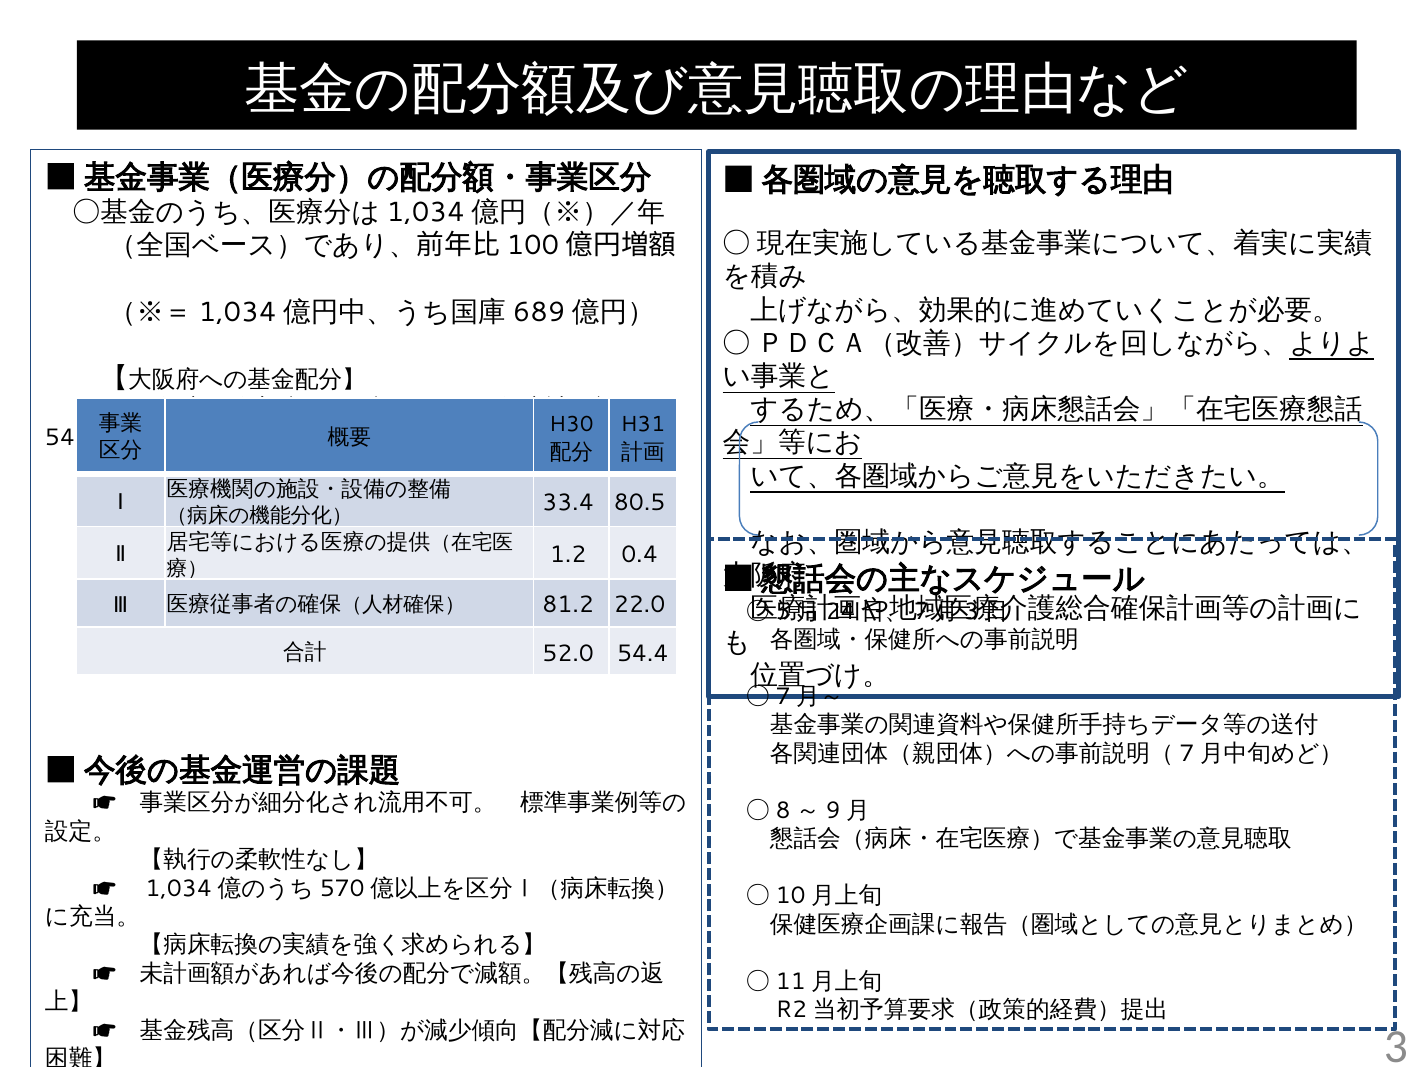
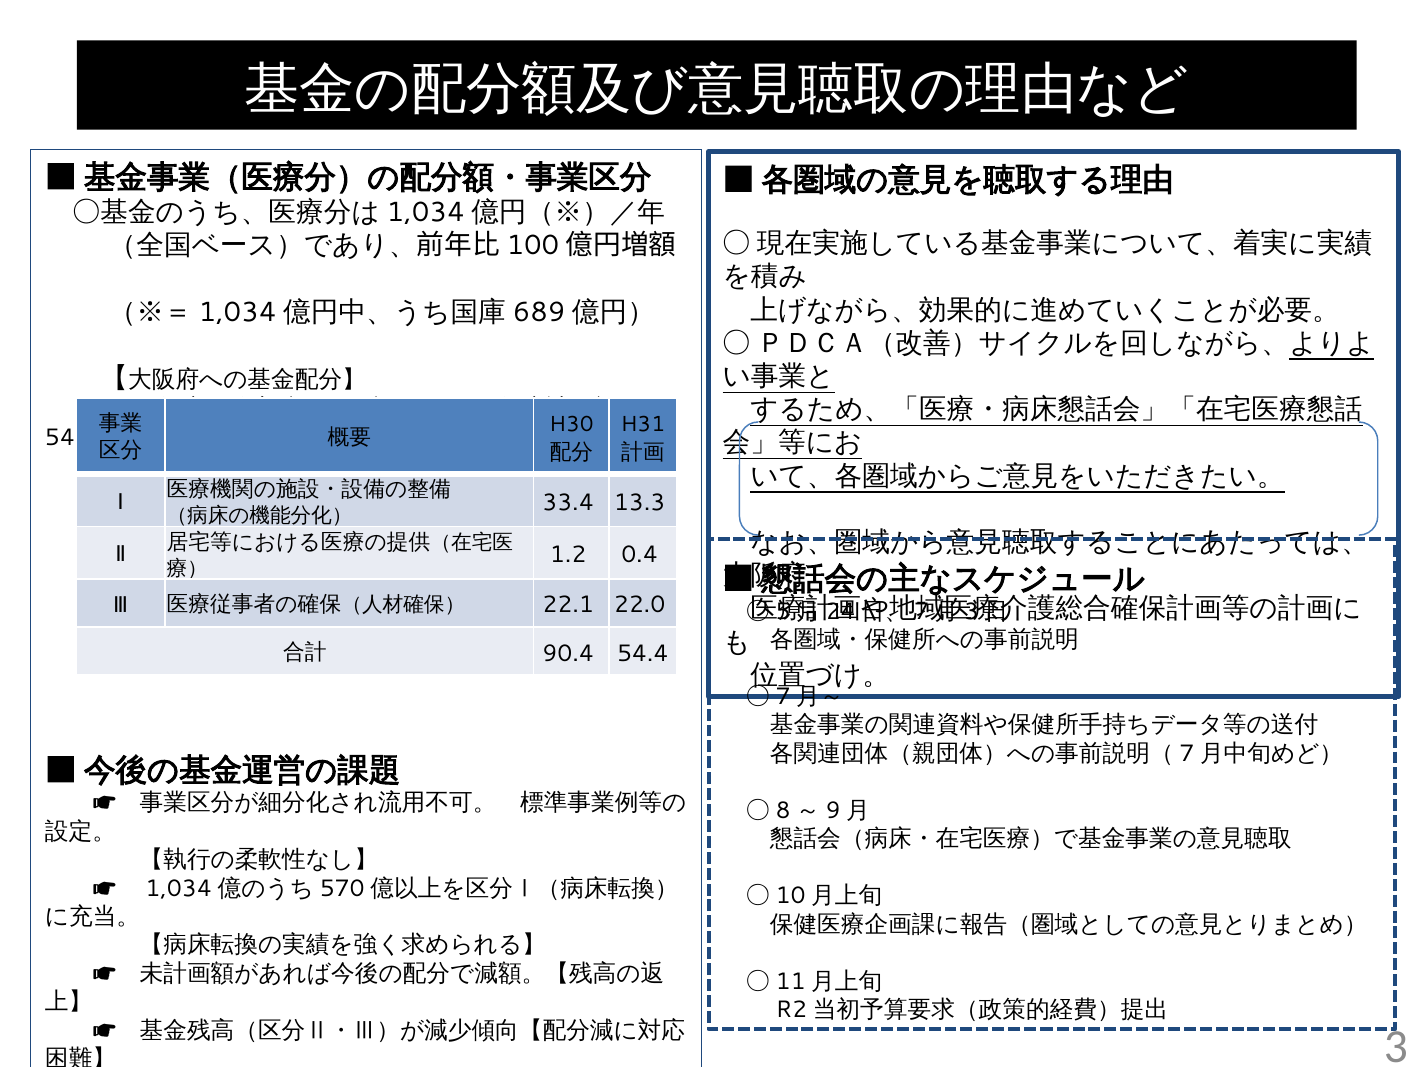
80.5: 80.5 -> 13.3
81.2: 81.2 -> 22.1
52.0: 52.0 -> 90.4
